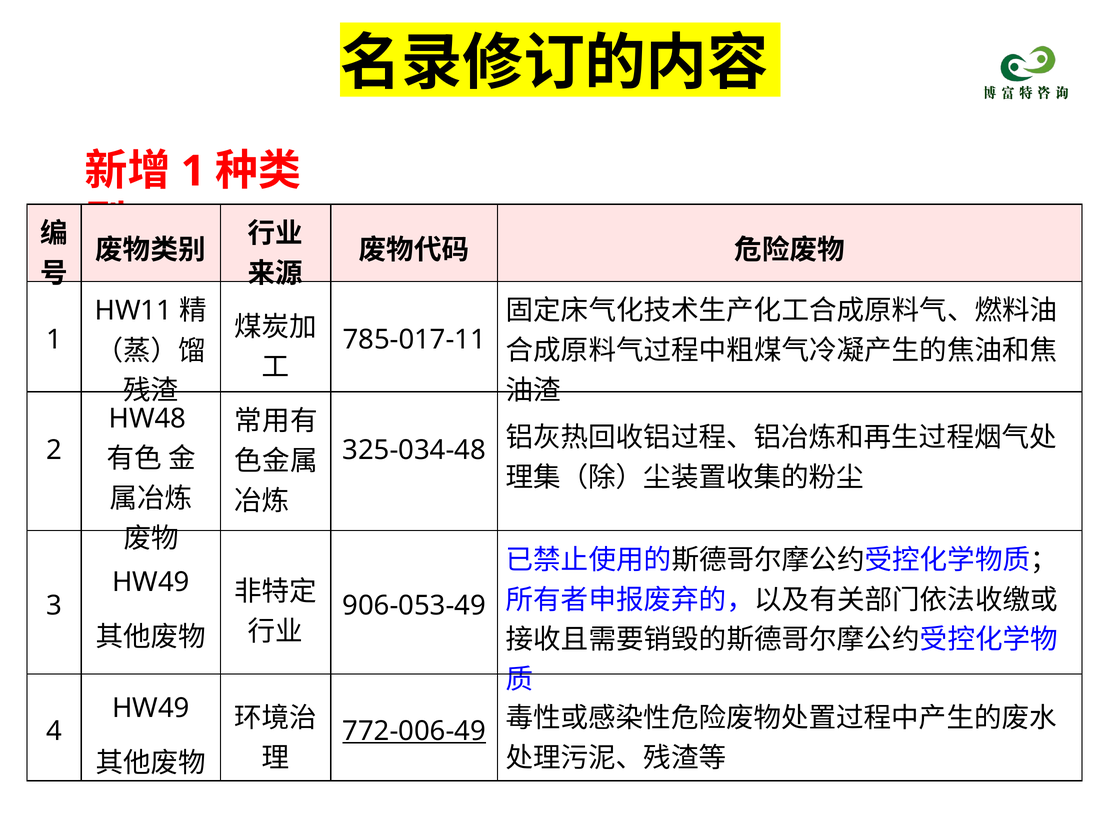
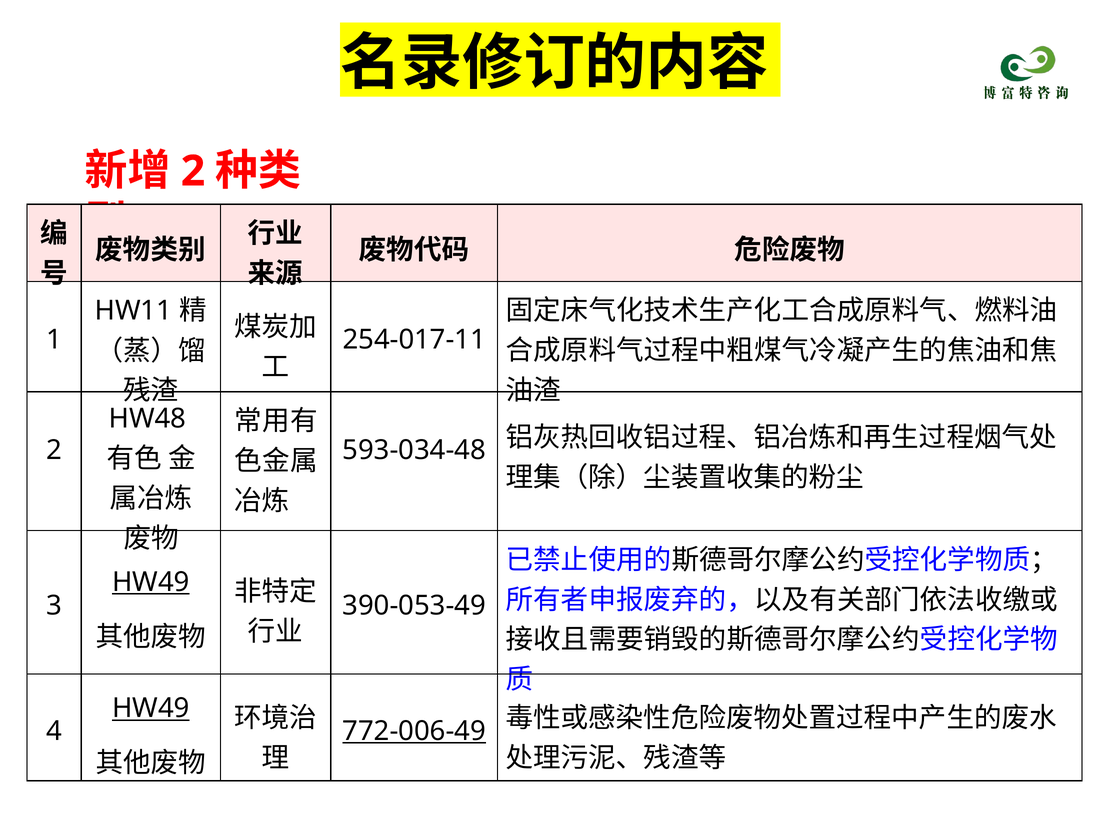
1 at (193, 171): 1 -> 2
785-017-11: 785-017-11 -> 254-017-11
325-034-48: 325-034-48 -> 593-034-48
HW49 at (151, 582) underline: none -> present
906-053-49: 906-053-49 -> 390-053-49
HW49 at (151, 708) underline: none -> present
